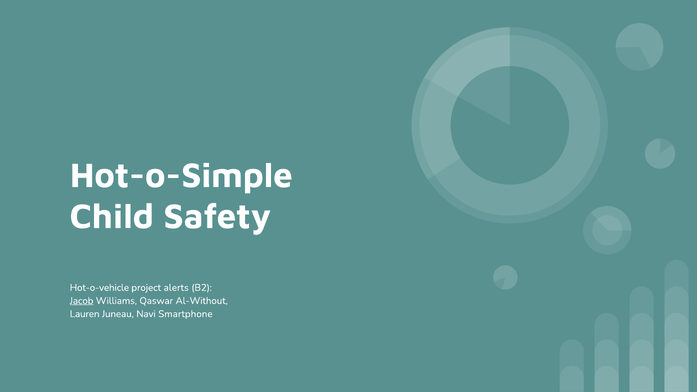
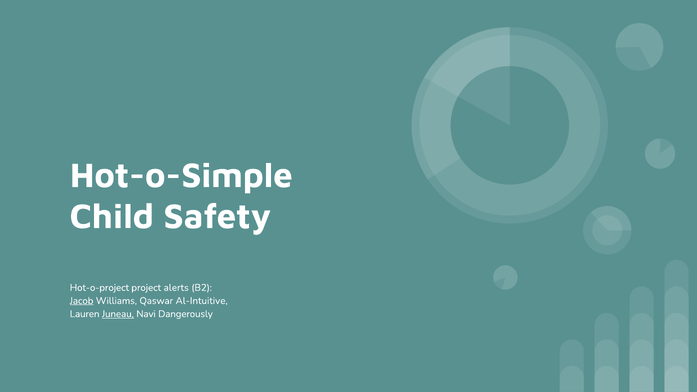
Hot-o-vehicle: Hot-o-vehicle -> Hot-o-project
Al-Without: Al-Without -> Al-Intuitive
Juneau underline: none -> present
Smartphone: Smartphone -> Dangerously
